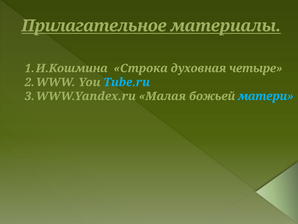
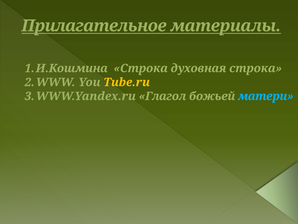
духовная четыре: четыре -> строка
Tube.ru colour: light blue -> yellow
Малая: Малая -> Глагол
